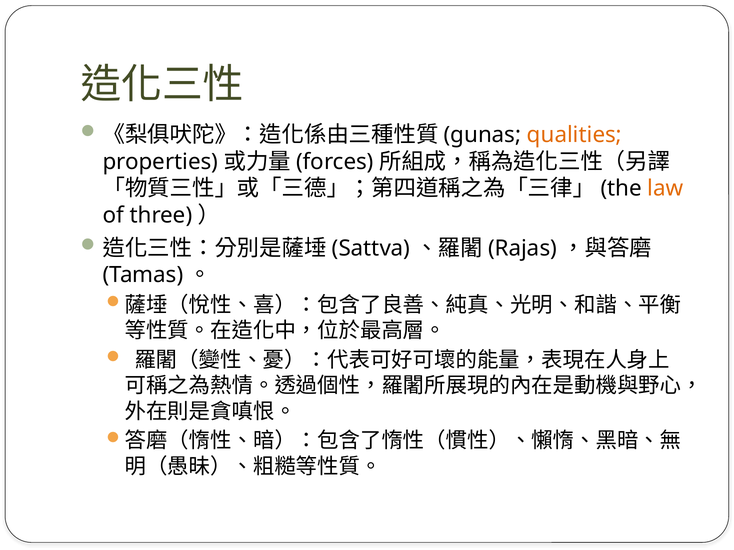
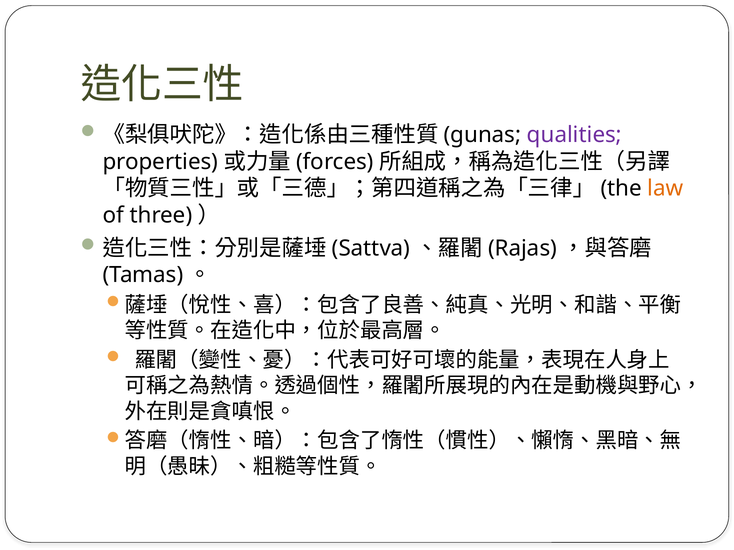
qualities colour: orange -> purple
